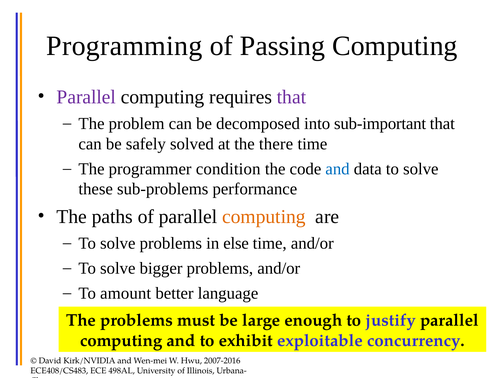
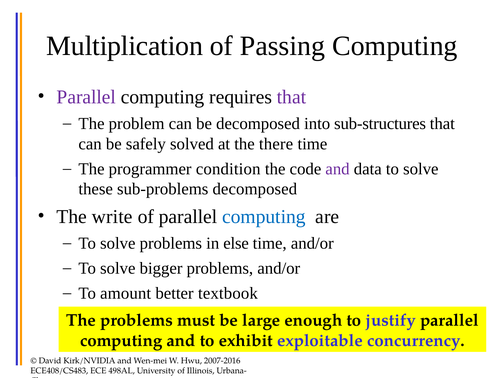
Programming: Programming -> Multiplication
sub-important: sub-important -> sub-structures
and at (338, 169) colour: blue -> purple
sub-problems performance: performance -> decomposed
paths: paths -> write
computing at (264, 216) colour: orange -> blue
language: language -> textbook
